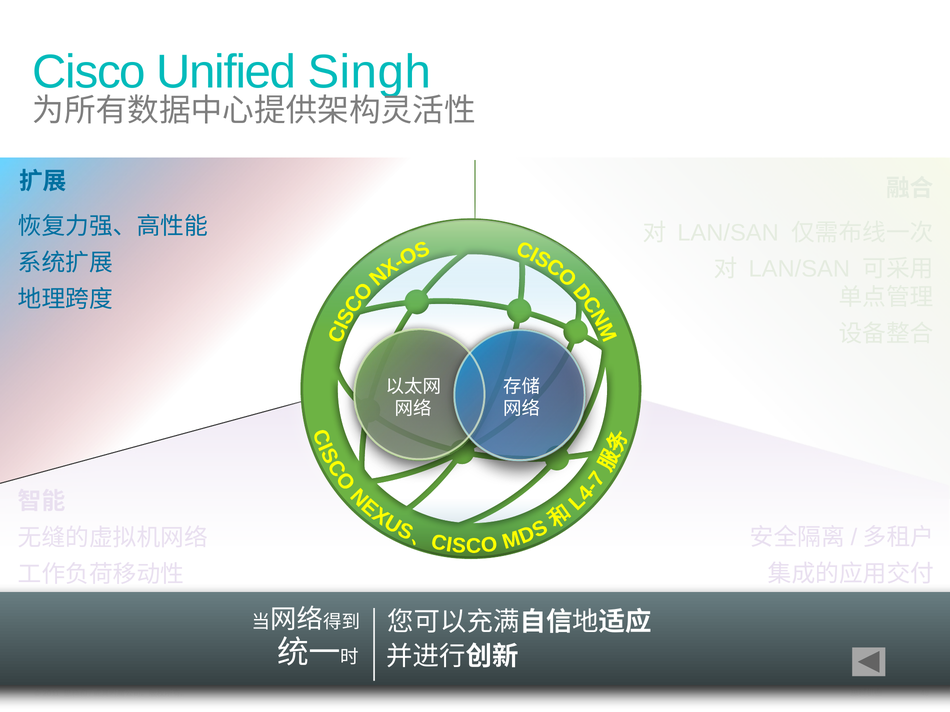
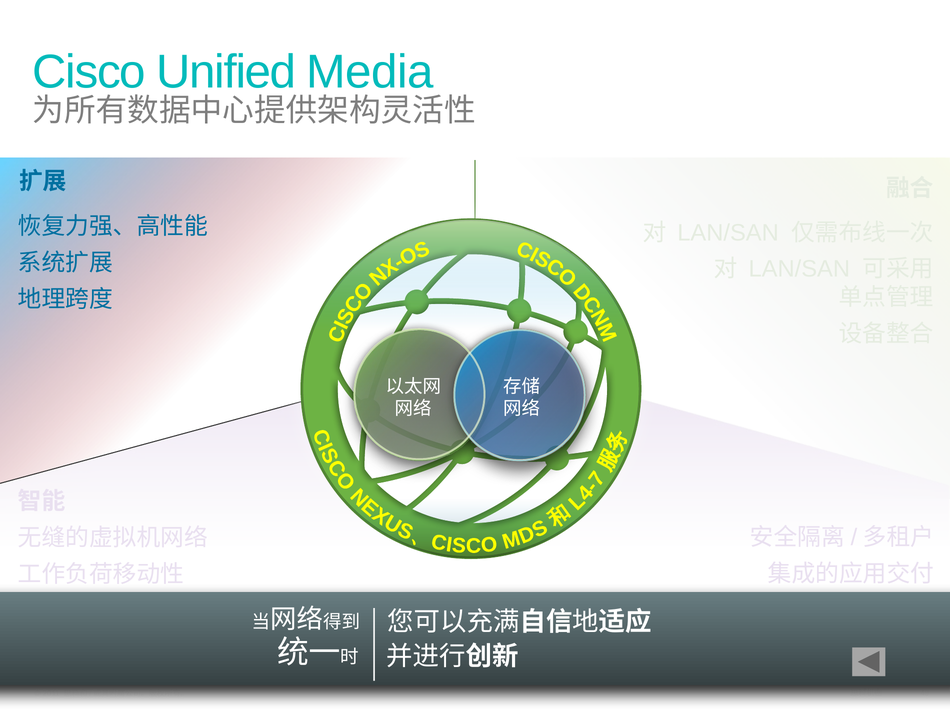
Singh: Singh -> Media
